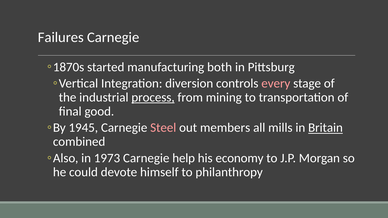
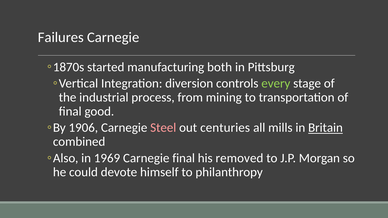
every colour: pink -> light green
process underline: present -> none
1945: 1945 -> 1906
members: members -> centuries
1973: 1973 -> 1969
Carnegie help: help -> final
economy: economy -> removed
